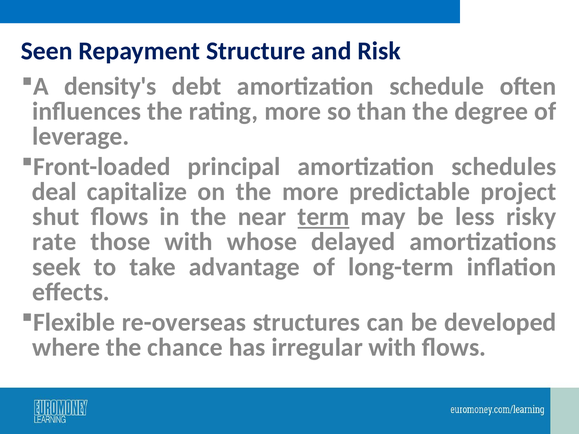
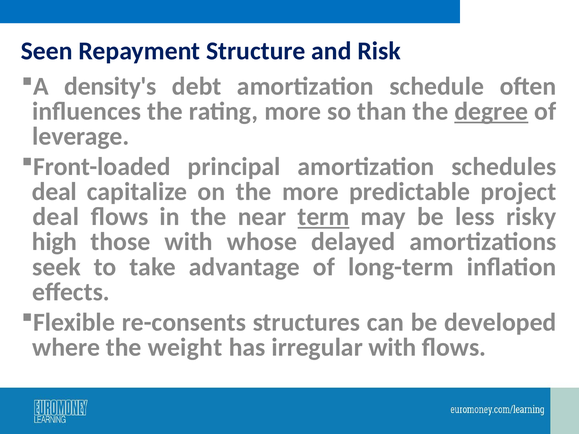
degree underline: none -> present
shut at (56, 217): shut -> deal
rate: rate -> high
re-overseas: re-overseas -> re-consents
chance: chance -> weight
